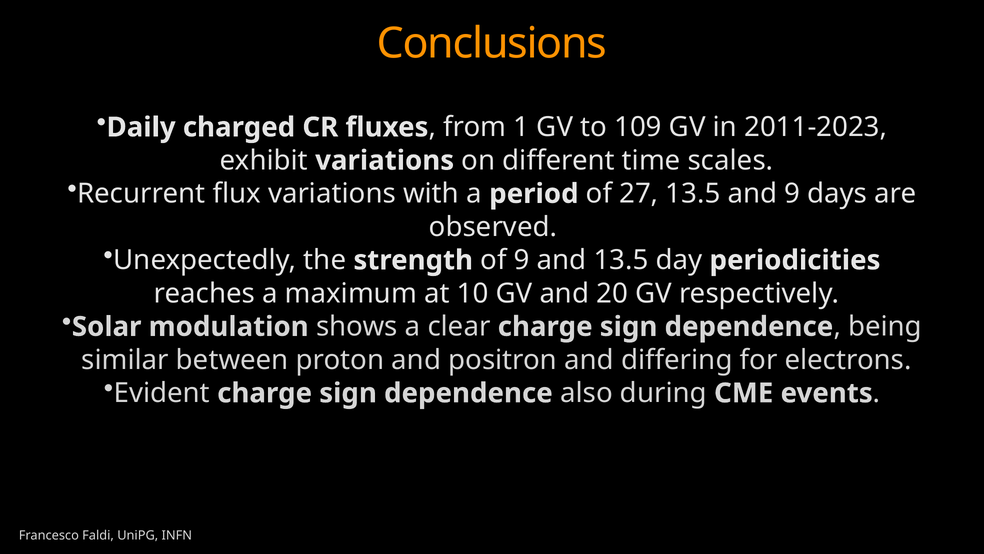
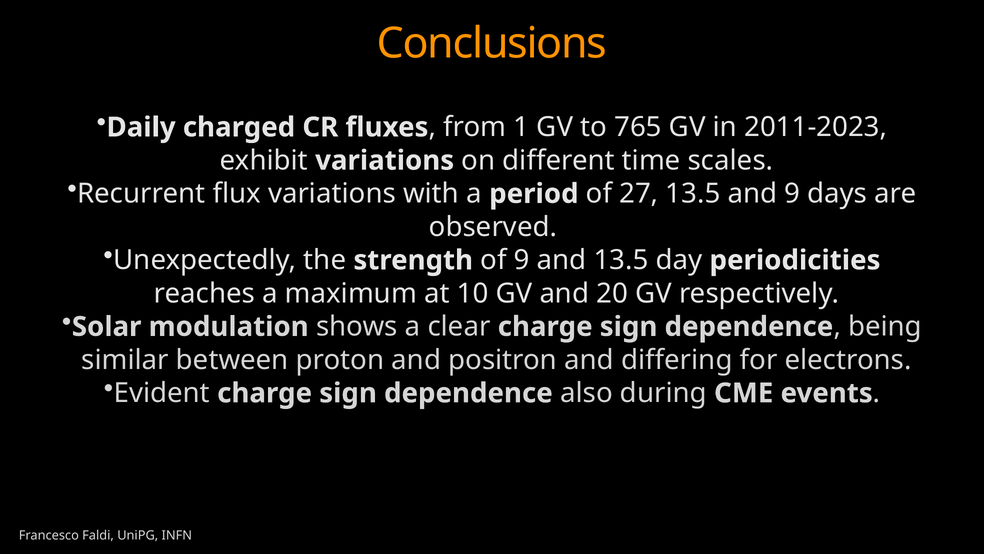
109: 109 -> 765
